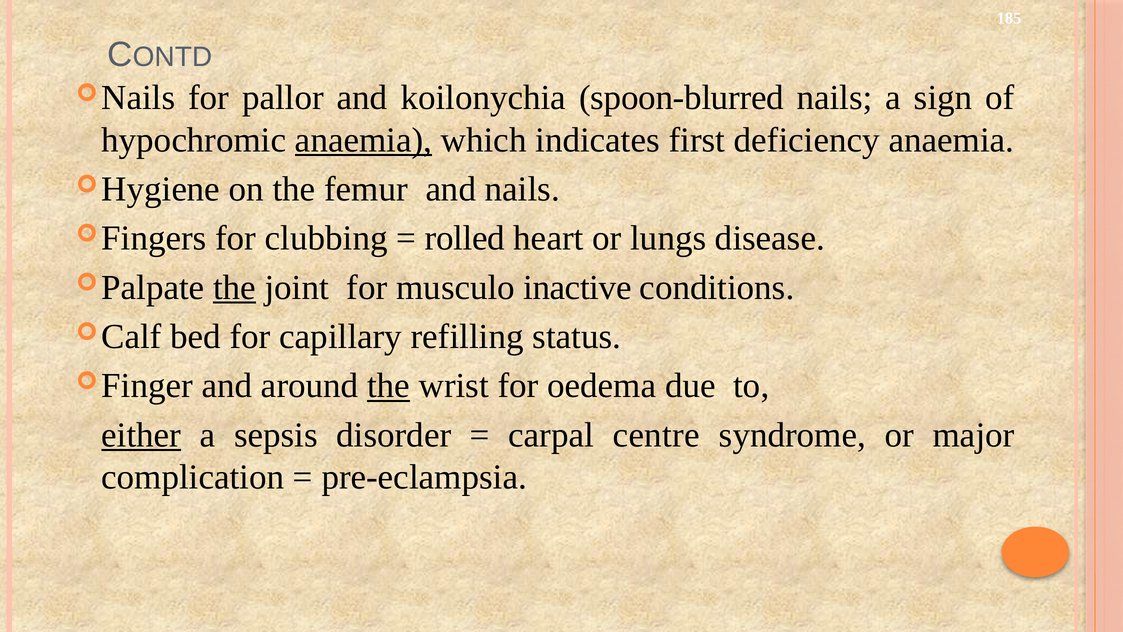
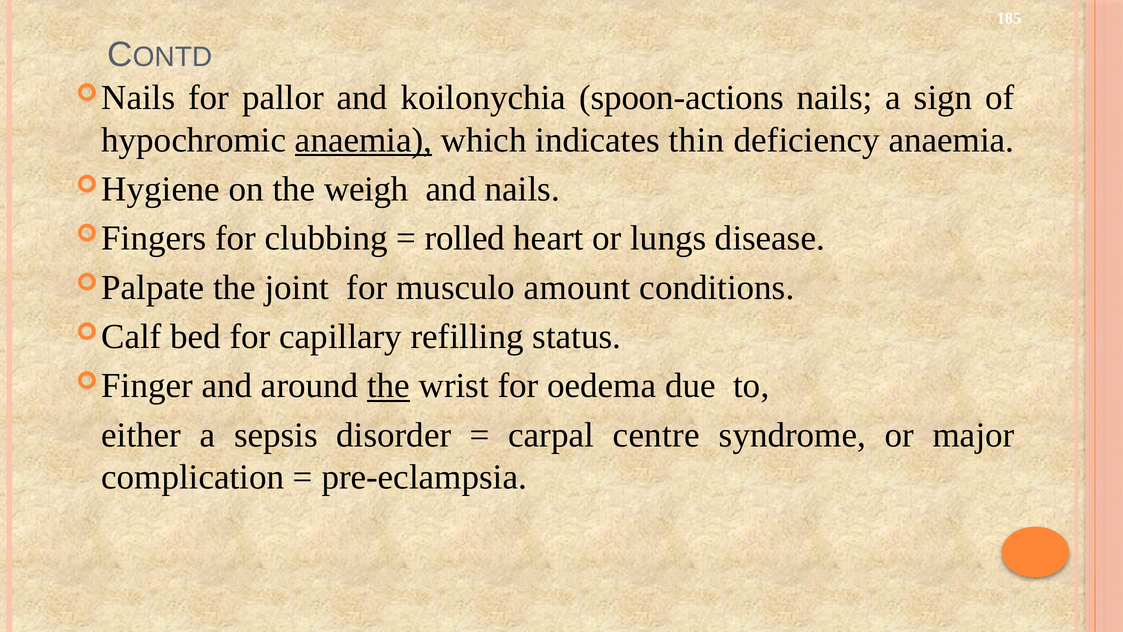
spoon-blurred: spoon-blurred -> spoon-actions
first: first -> thin
femur: femur -> weigh
the at (235, 287) underline: present -> none
inactive: inactive -> amount
either underline: present -> none
